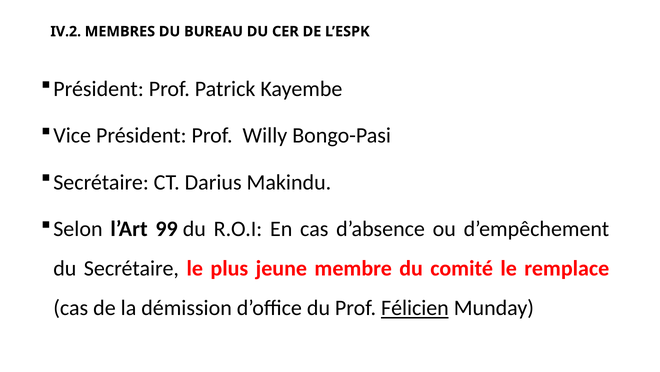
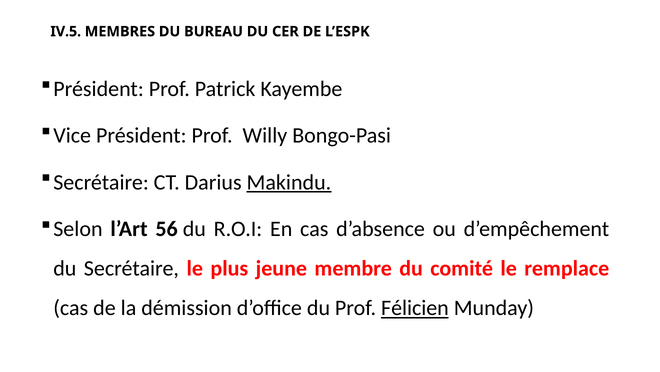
IV.2: IV.2 -> IV.5
Makindu underline: none -> present
99: 99 -> 56
